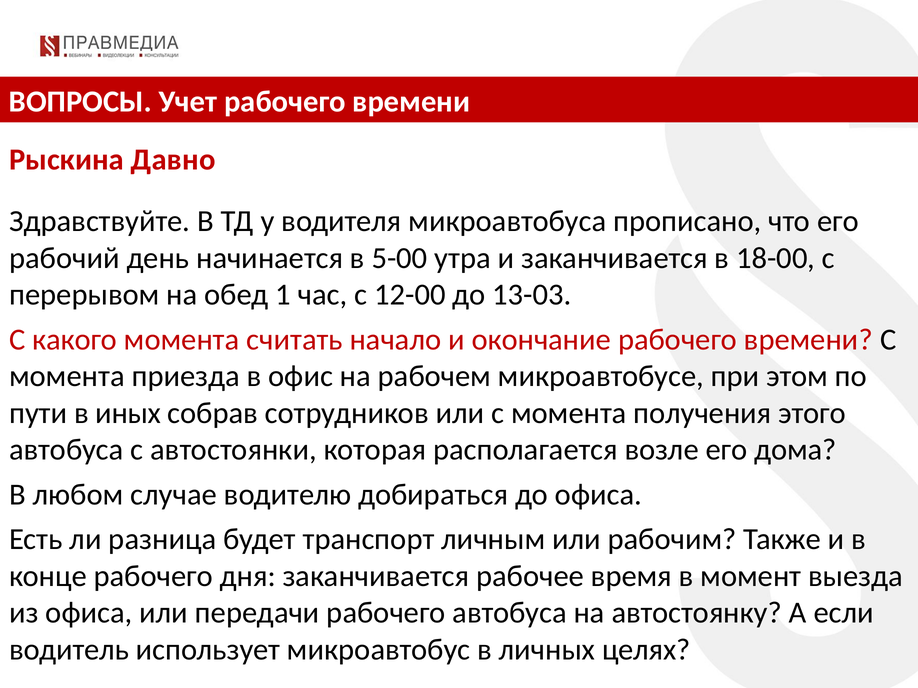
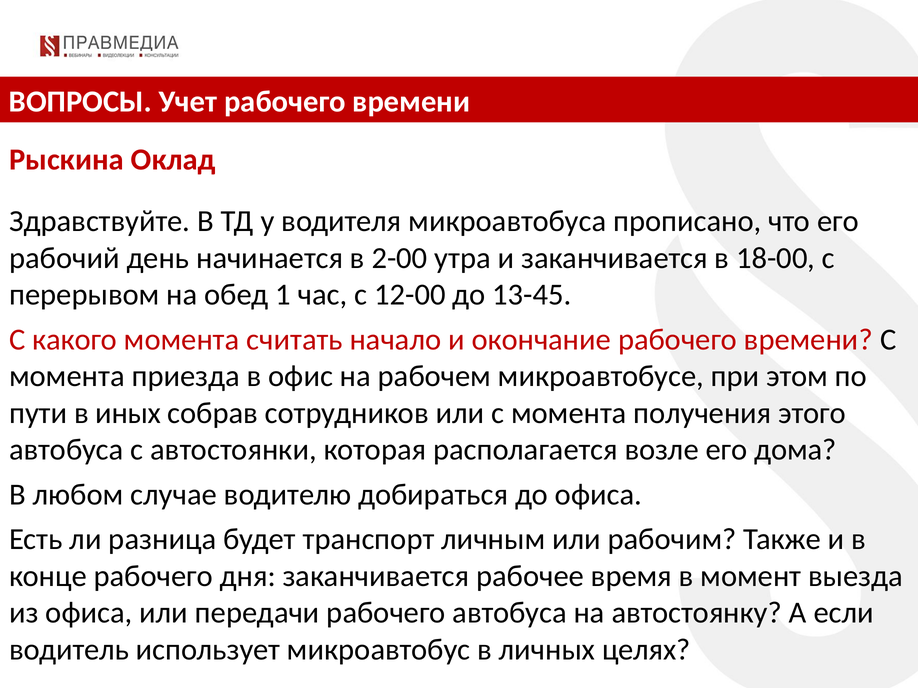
Давно: Давно -> Оклад
5-00: 5-00 -> 2-00
13-03: 13-03 -> 13-45
